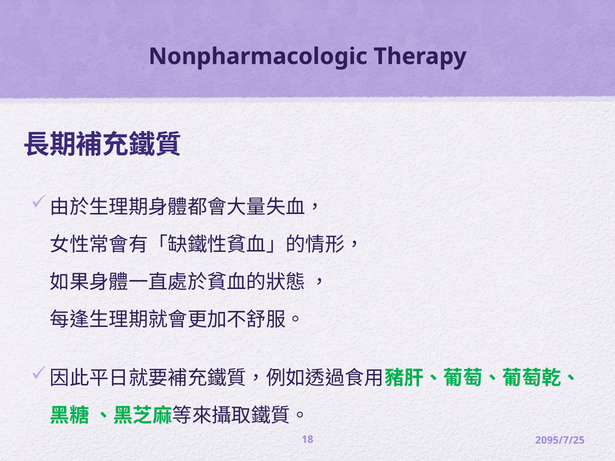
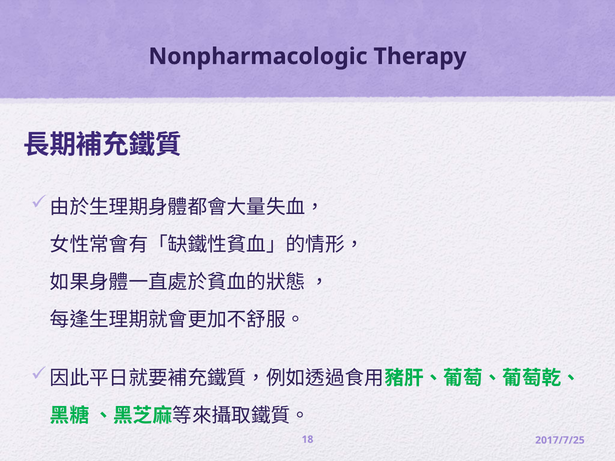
2095/7/25: 2095/7/25 -> 2017/7/25
